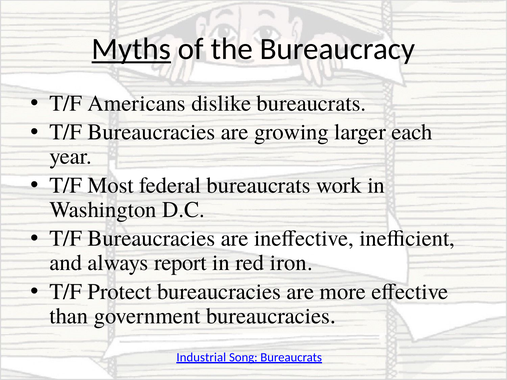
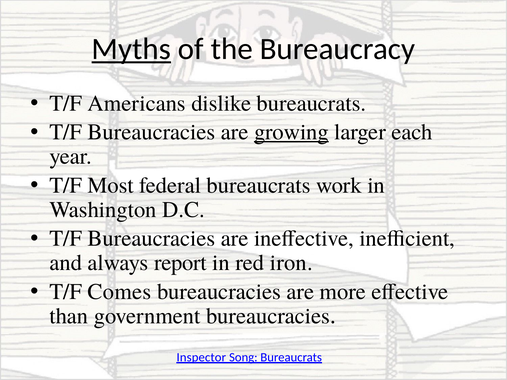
growing underline: none -> present
Protect: Protect -> Comes
Industrial: Industrial -> Inspector
